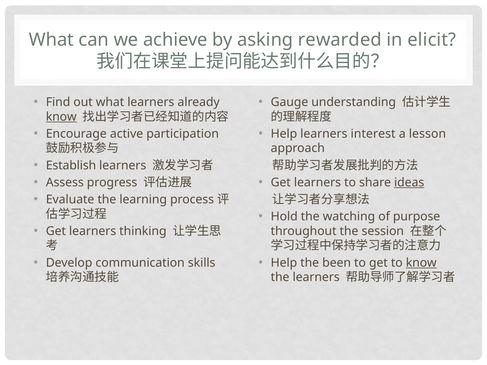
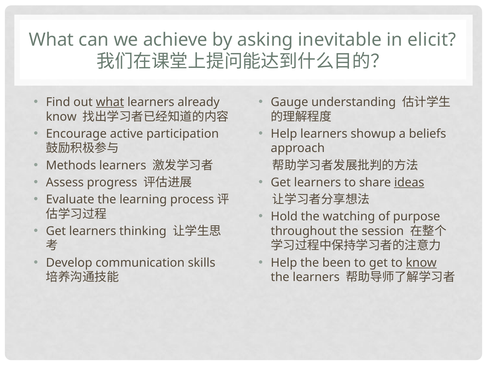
rewarded: rewarded -> inevitable
what at (110, 102) underline: none -> present
know at (61, 117) underline: present -> none
interest: interest -> showup
lesson: lesson -> beliefs
Establish: Establish -> Methods
